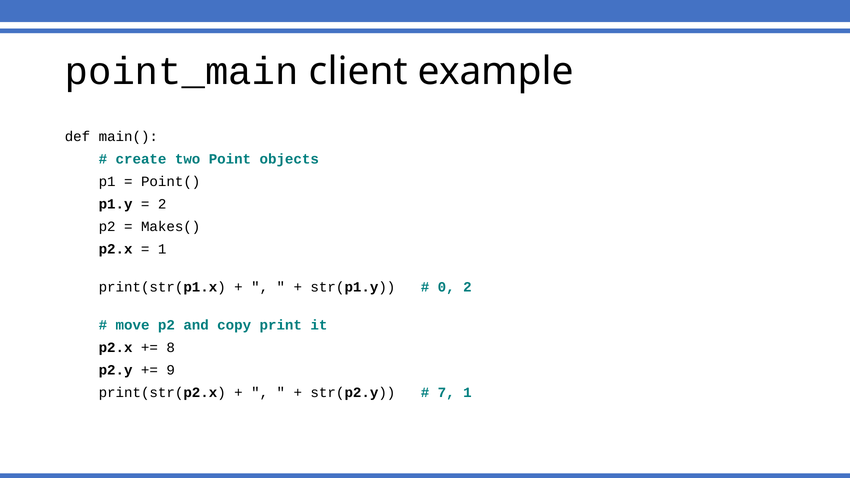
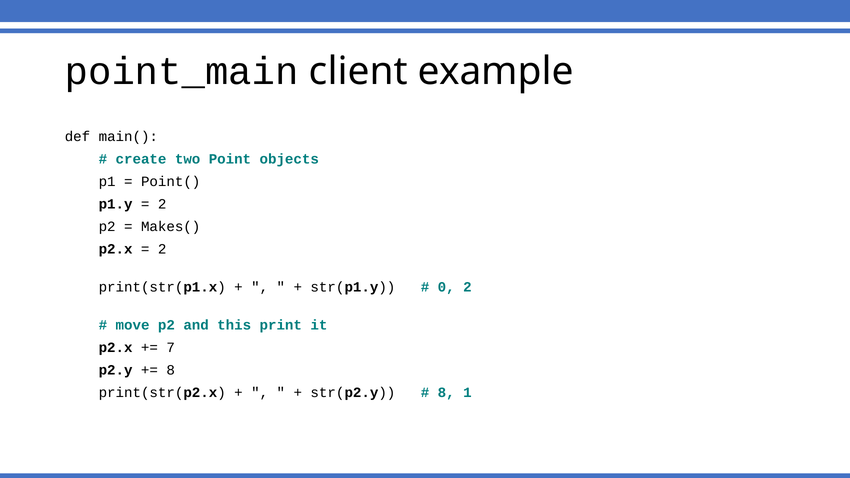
1 at (162, 249): 1 -> 2
copy: copy -> this
8: 8 -> 7
9 at (171, 370): 9 -> 8
7 at (446, 393): 7 -> 8
